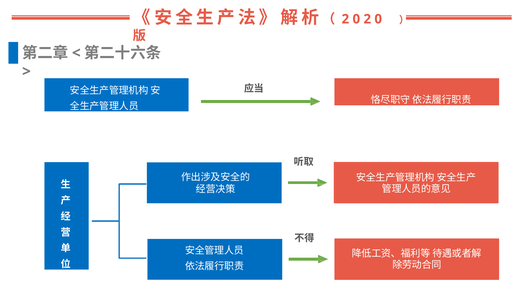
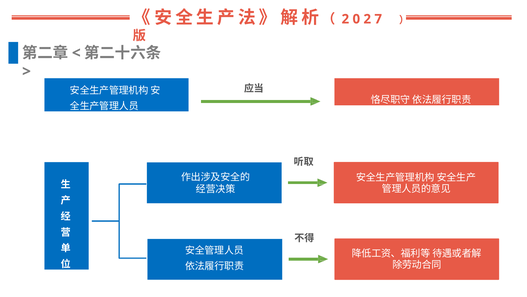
0 2 0: 0 -> 7
